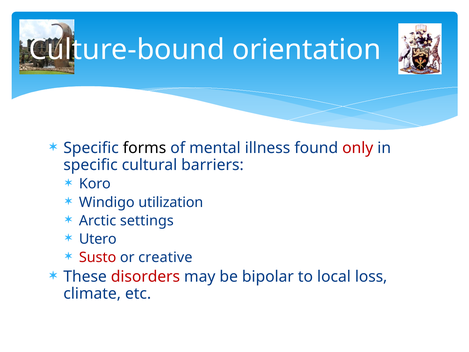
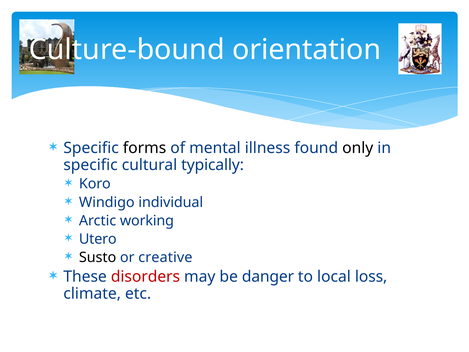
only colour: red -> black
barriers: barriers -> typically
utilization: utilization -> individual
settings: settings -> working
Susto colour: red -> black
bipolar: bipolar -> danger
